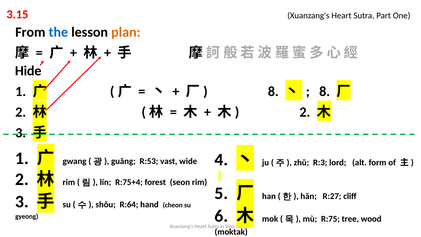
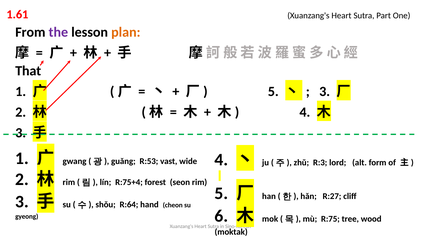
3.15: 3.15 -> 1.61
the colour: blue -> purple
Hide: Hide -> That
8 at (273, 91): 8 -> 5
8 at (325, 91): 8 -> 3
2 at (305, 112): 2 -> 4
